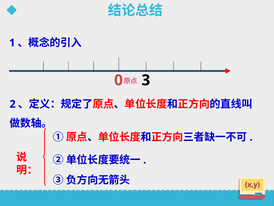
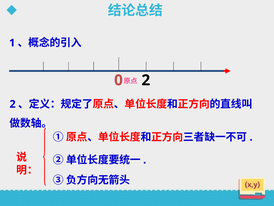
0 3: 3 -> 2
